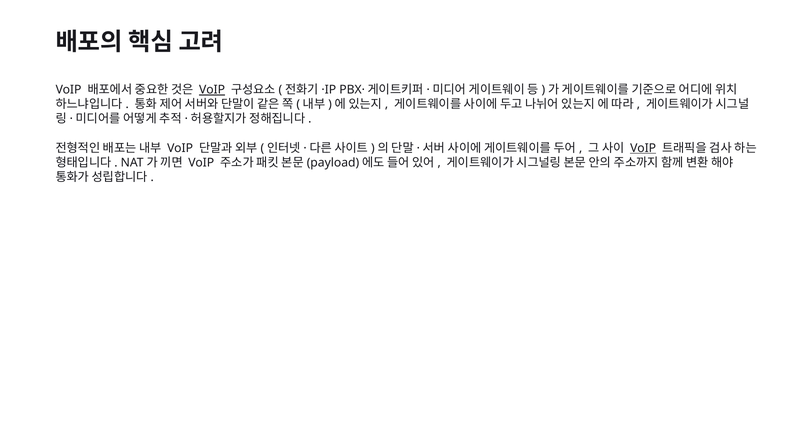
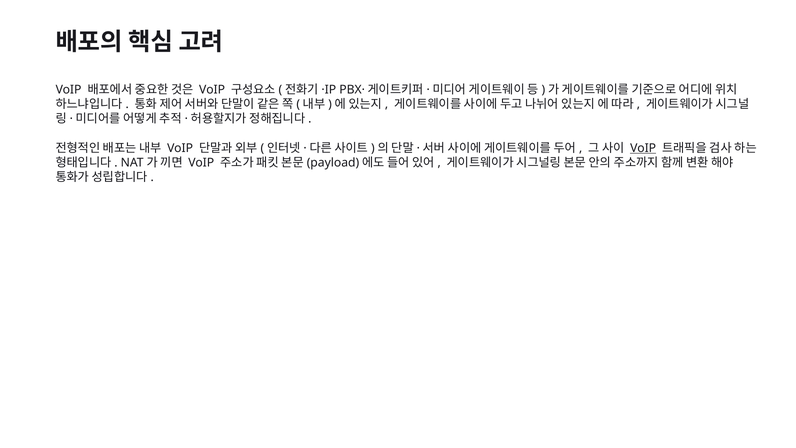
VoIP at (212, 90) underline: present -> none
